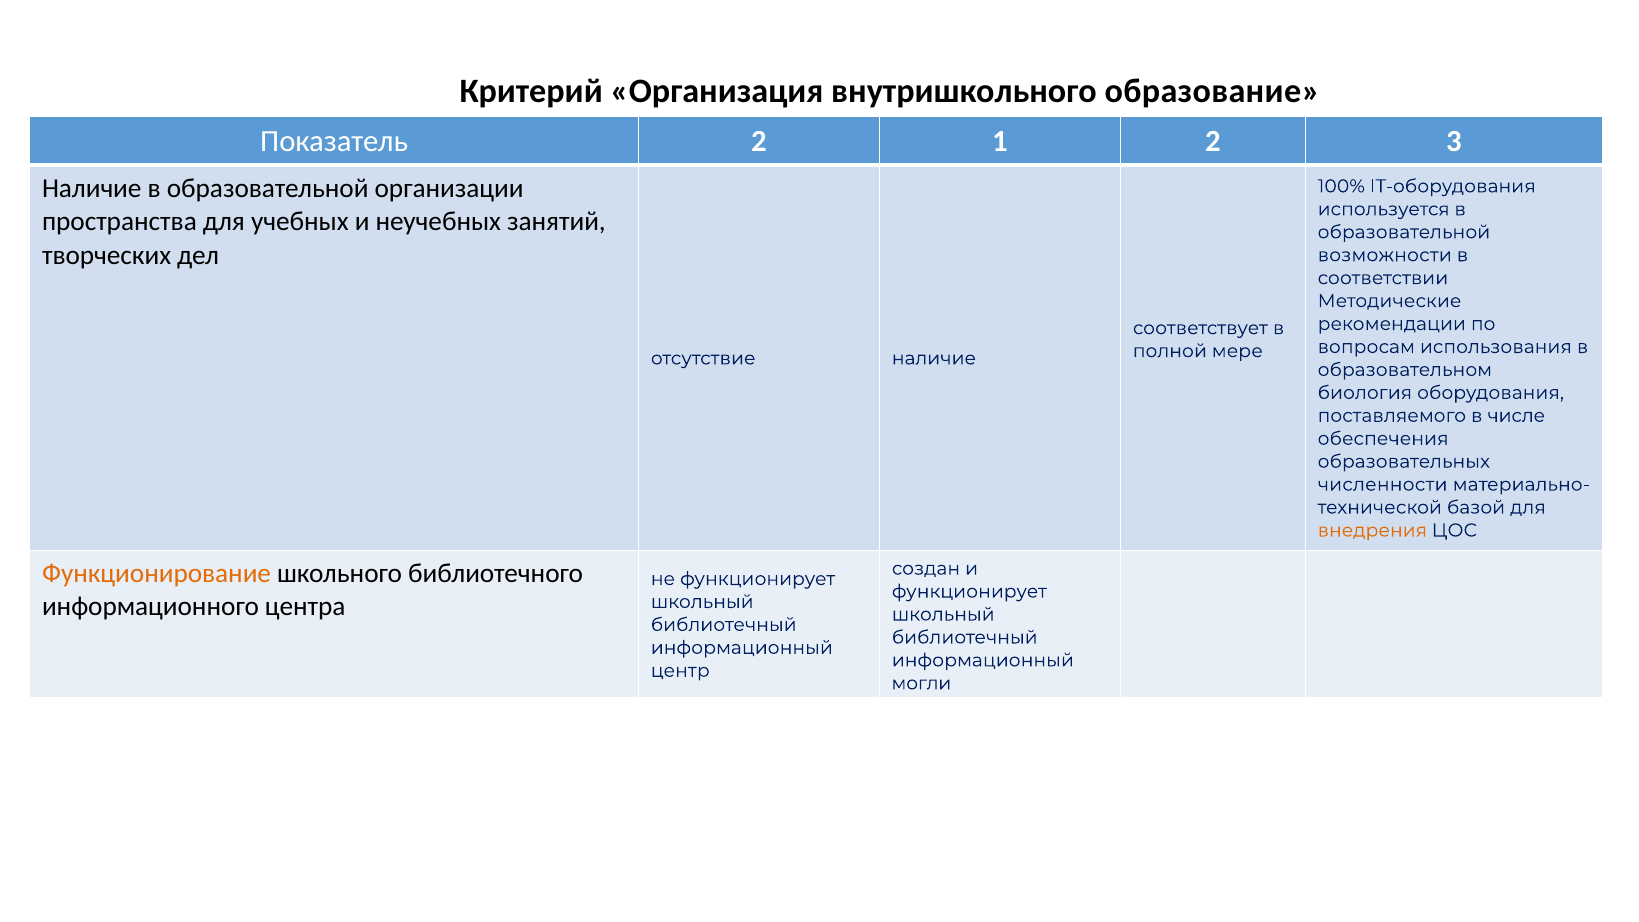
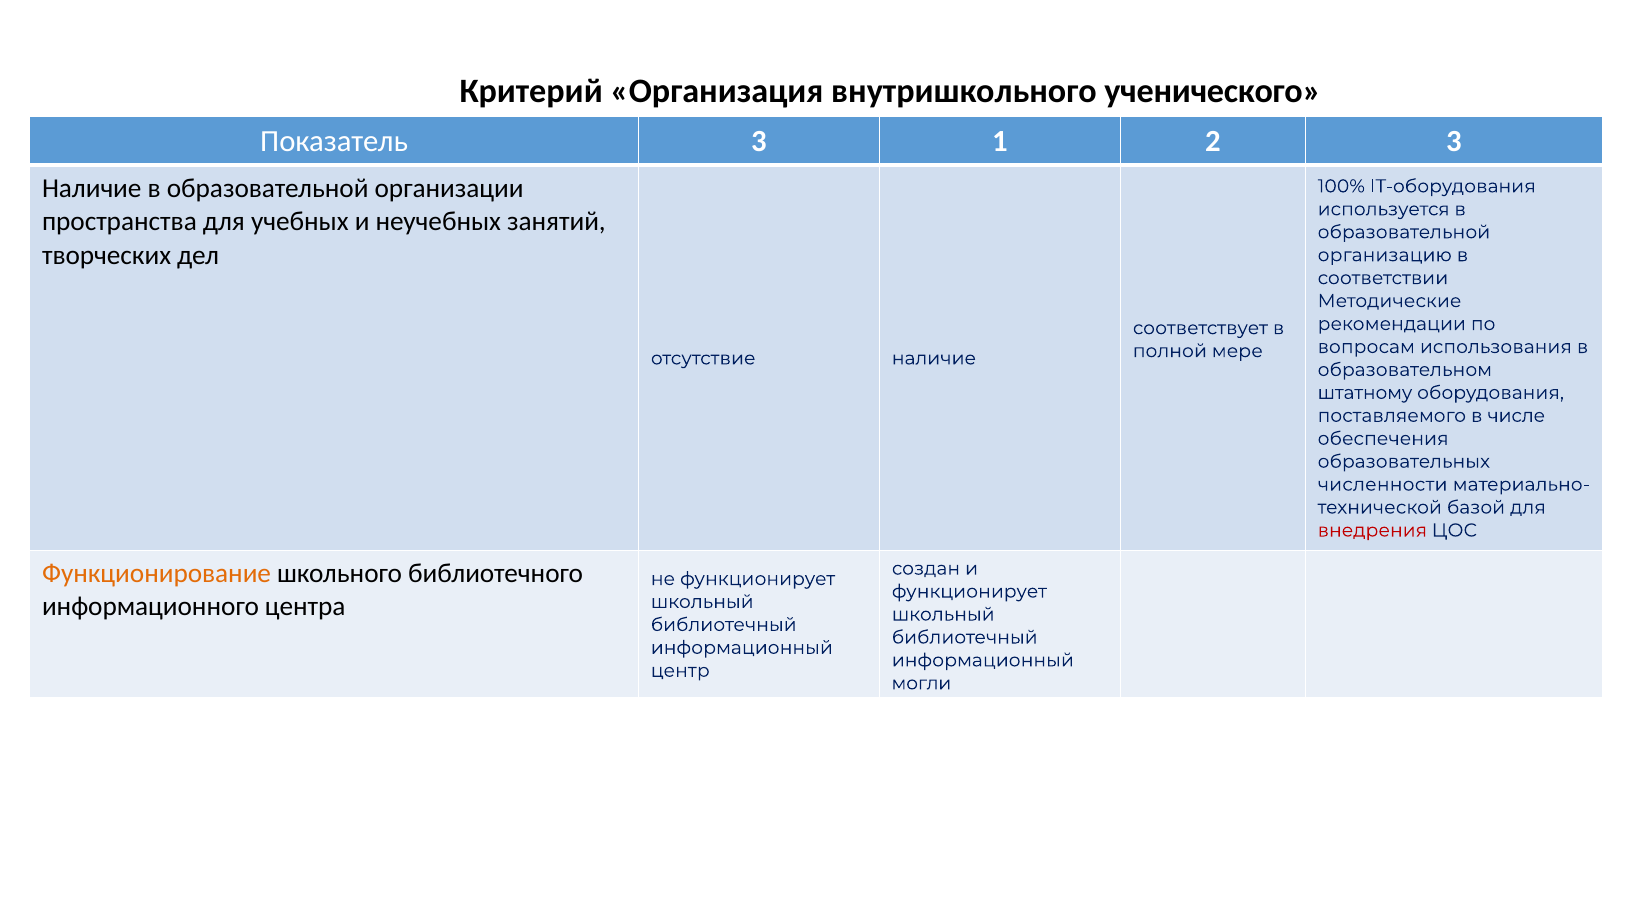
образование: образование -> ученического
Показатель 2: 2 -> 3
возможности: возможности -> организацию
биология: биология -> штатному
внедрения colour: orange -> red
